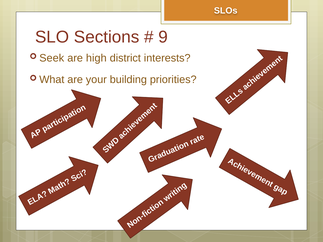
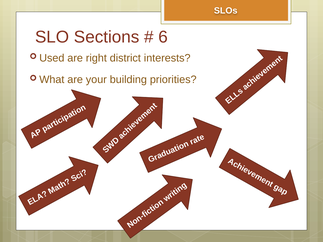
9: 9 -> 6
Seek: Seek -> Used
high: high -> right
